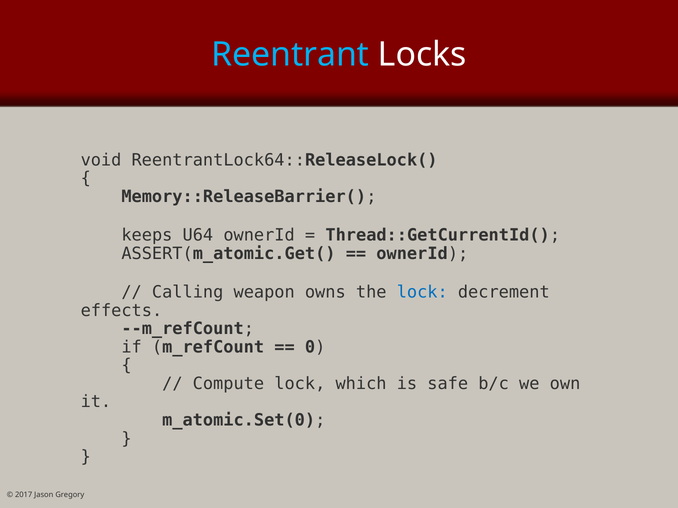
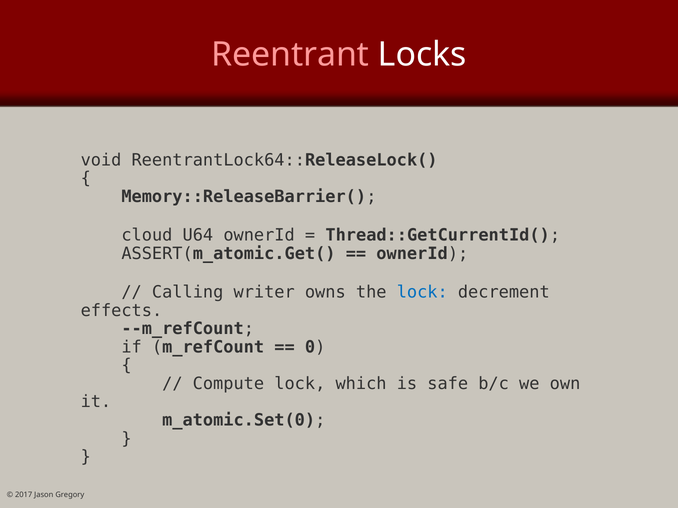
Reentrant colour: light blue -> pink
keeps: keeps -> cloud
weapon: weapon -> writer
